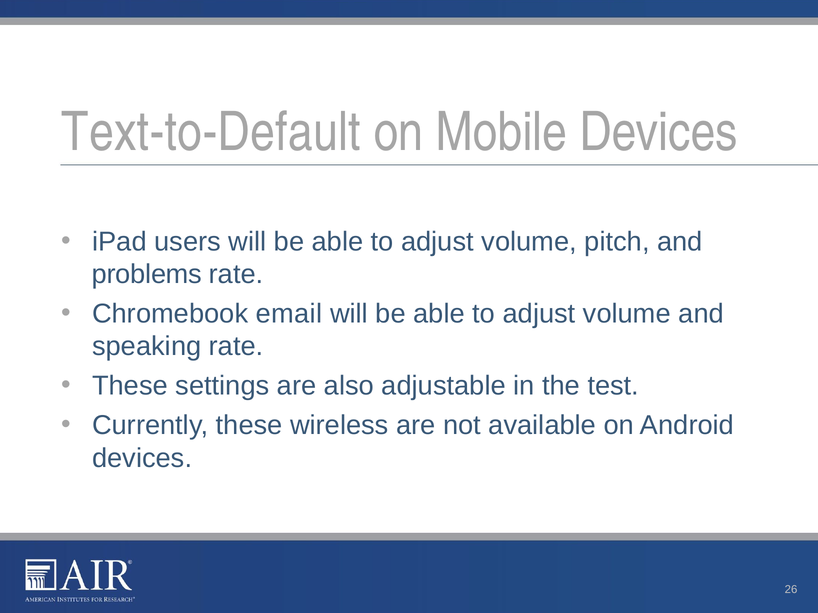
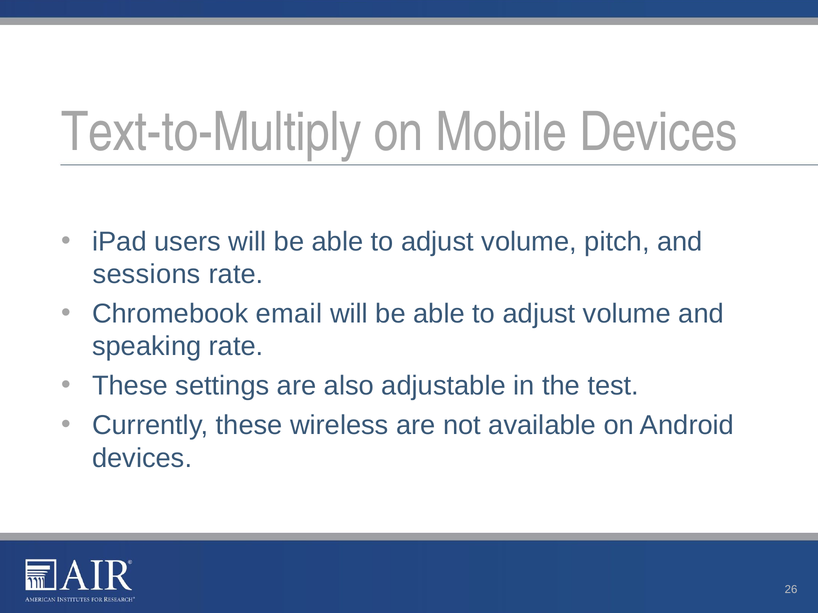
Text-to-Default: Text-to-Default -> Text-to-Multiply
problems: problems -> sessions
